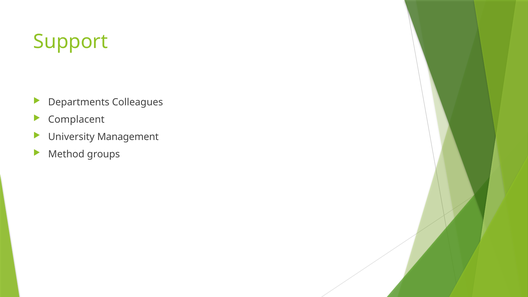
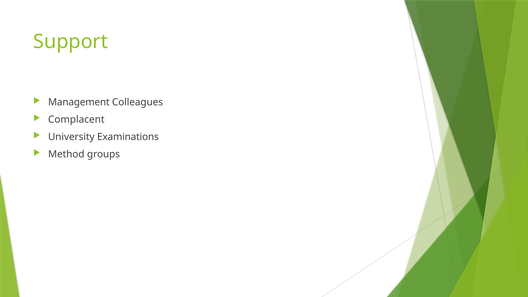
Departments: Departments -> Management
Management: Management -> Examinations
